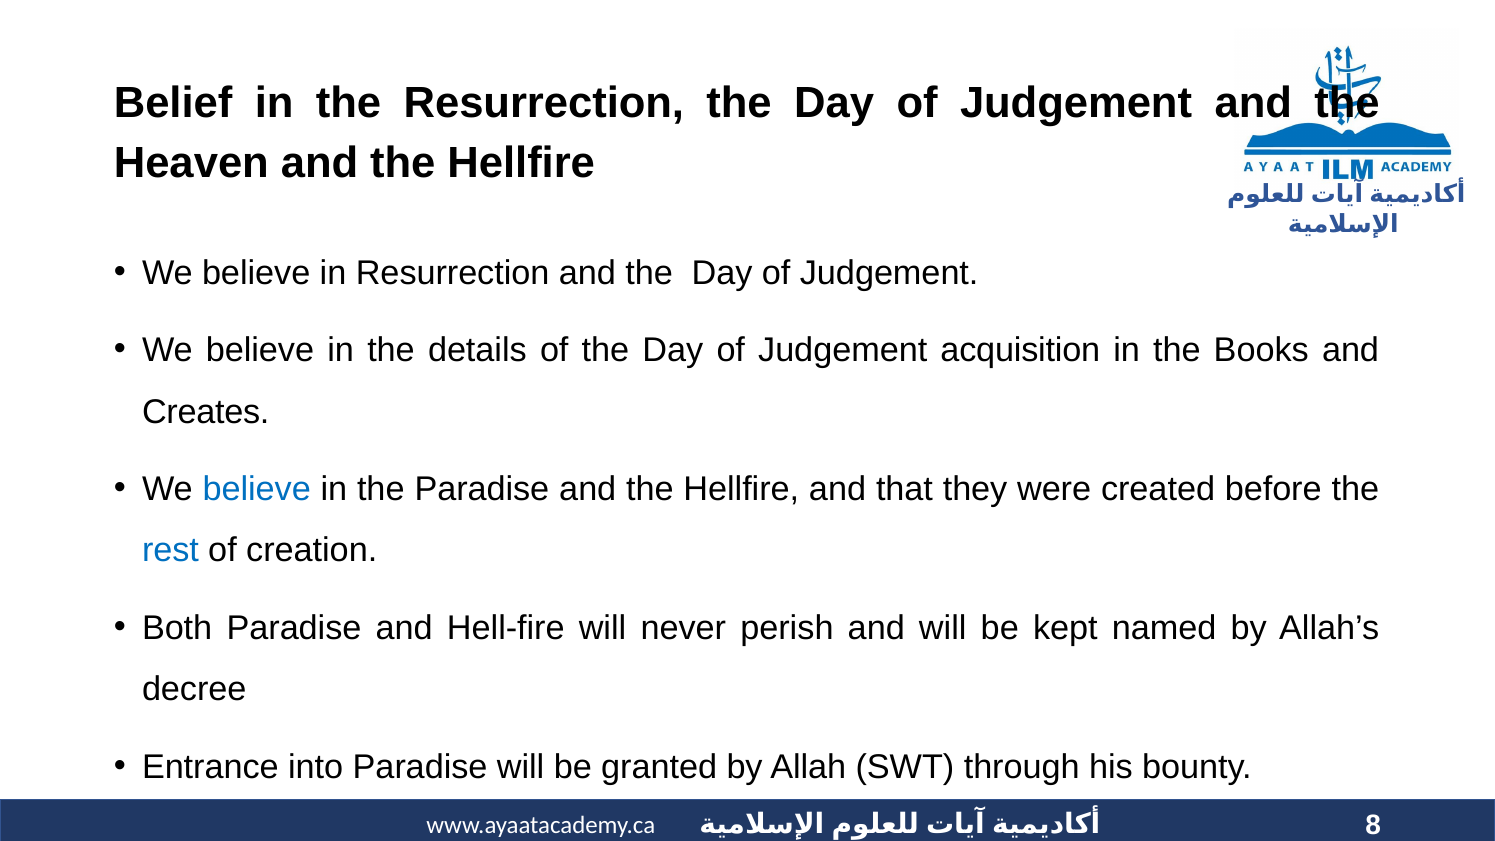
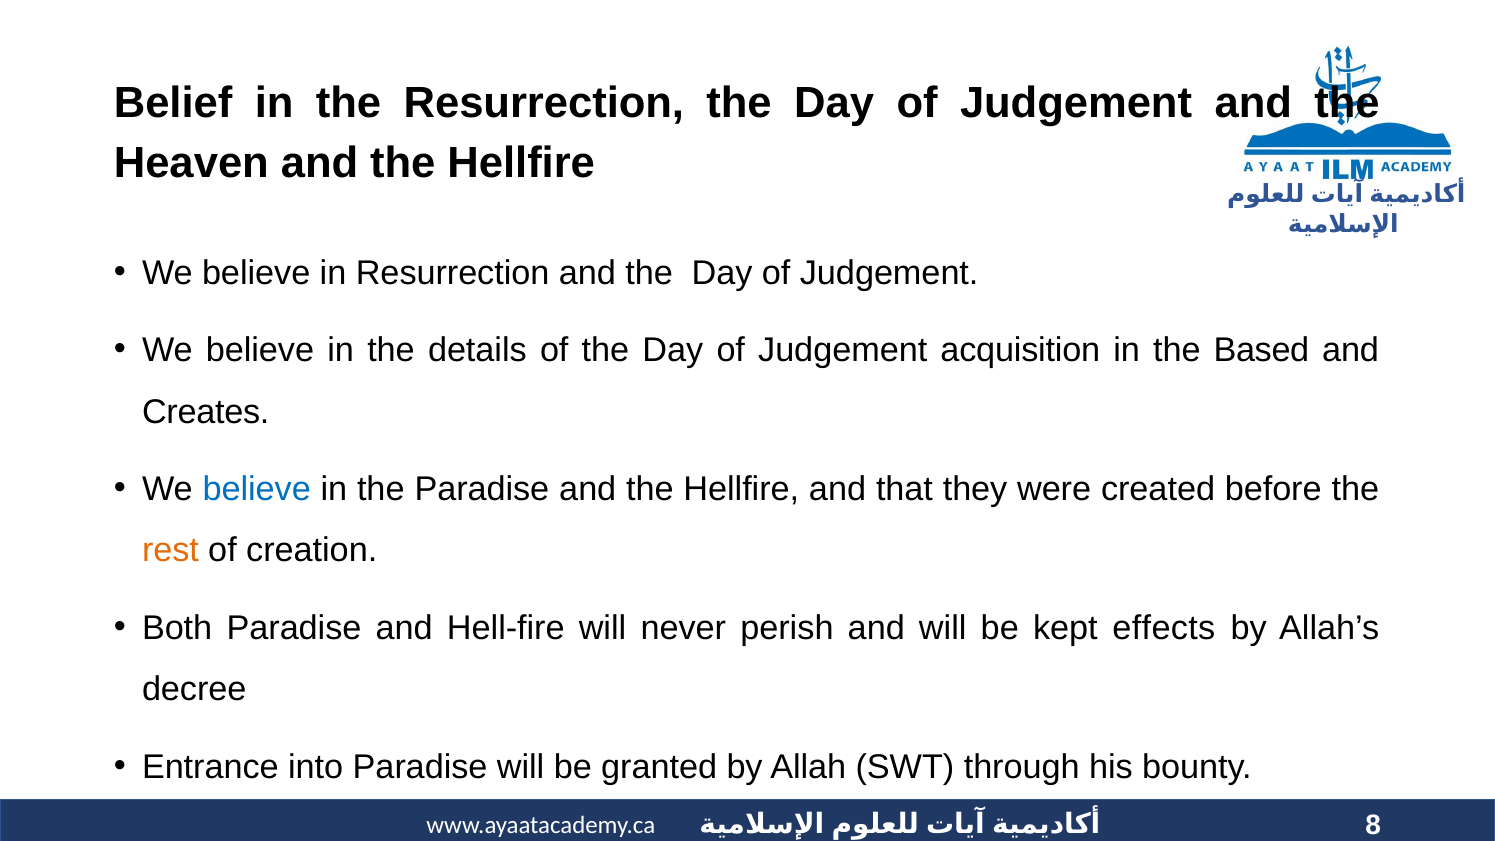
Books: Books -> Based
rest colour: blue -> orange
named: named -> effects
